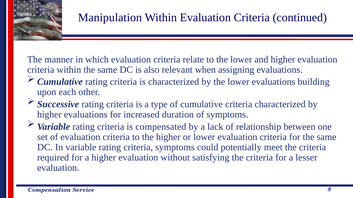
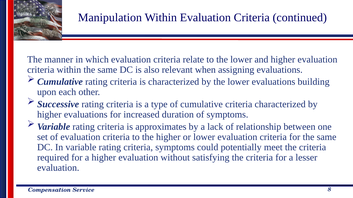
compensated: compensated -> approximates
